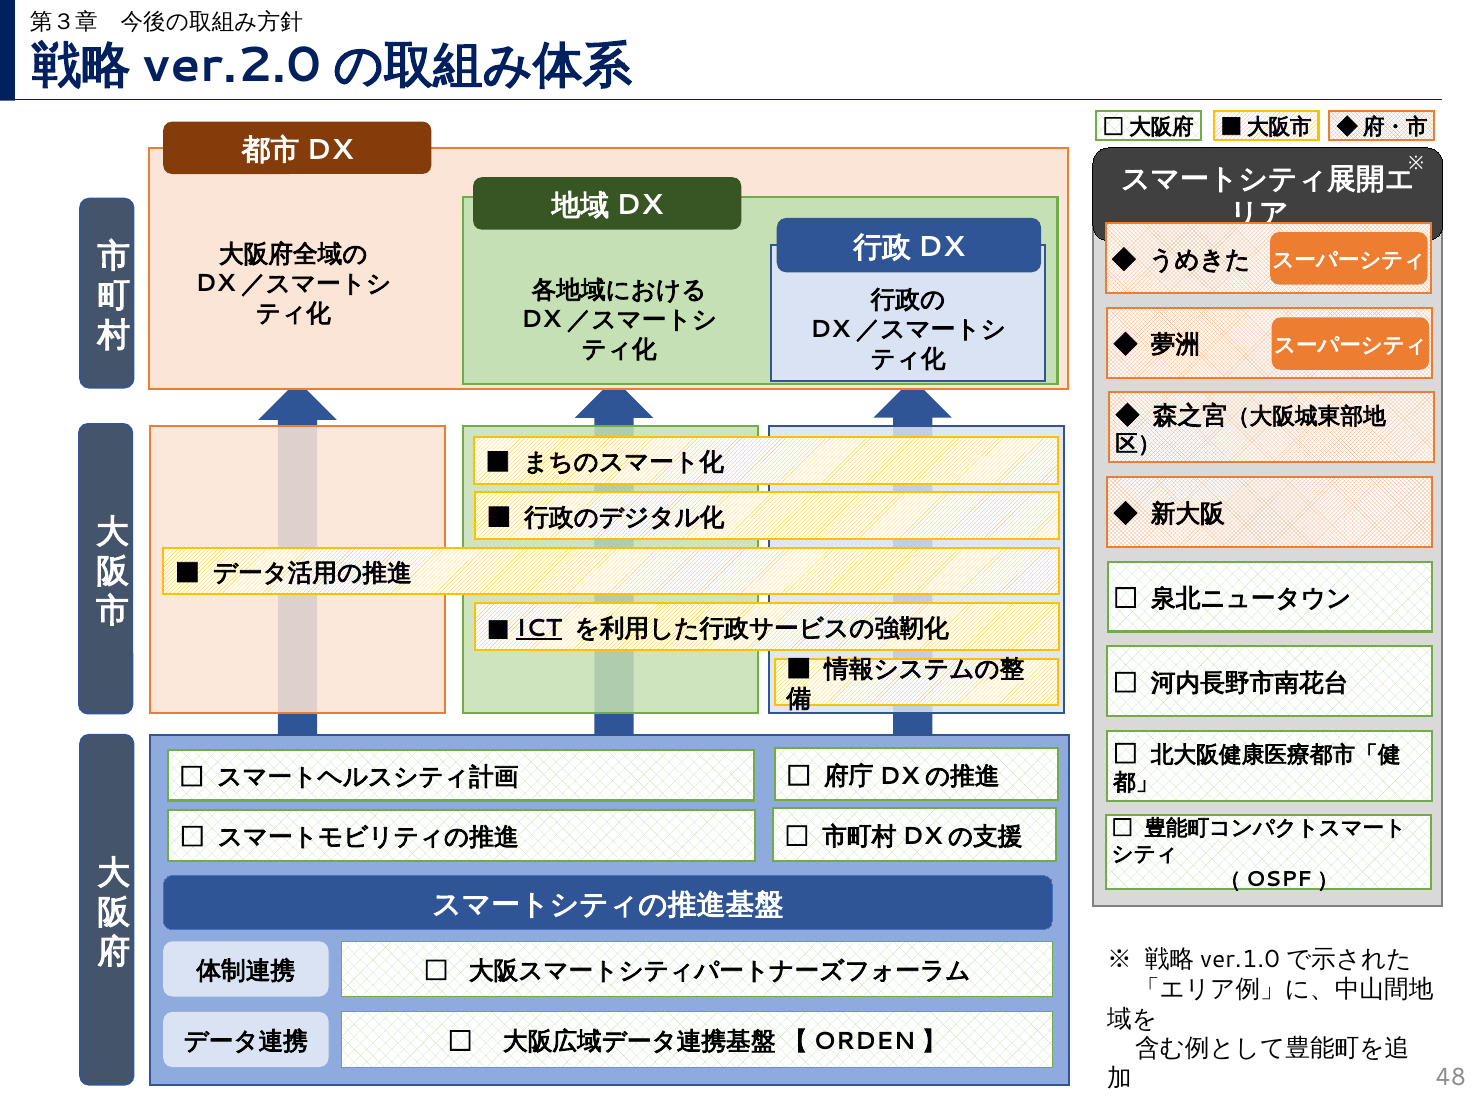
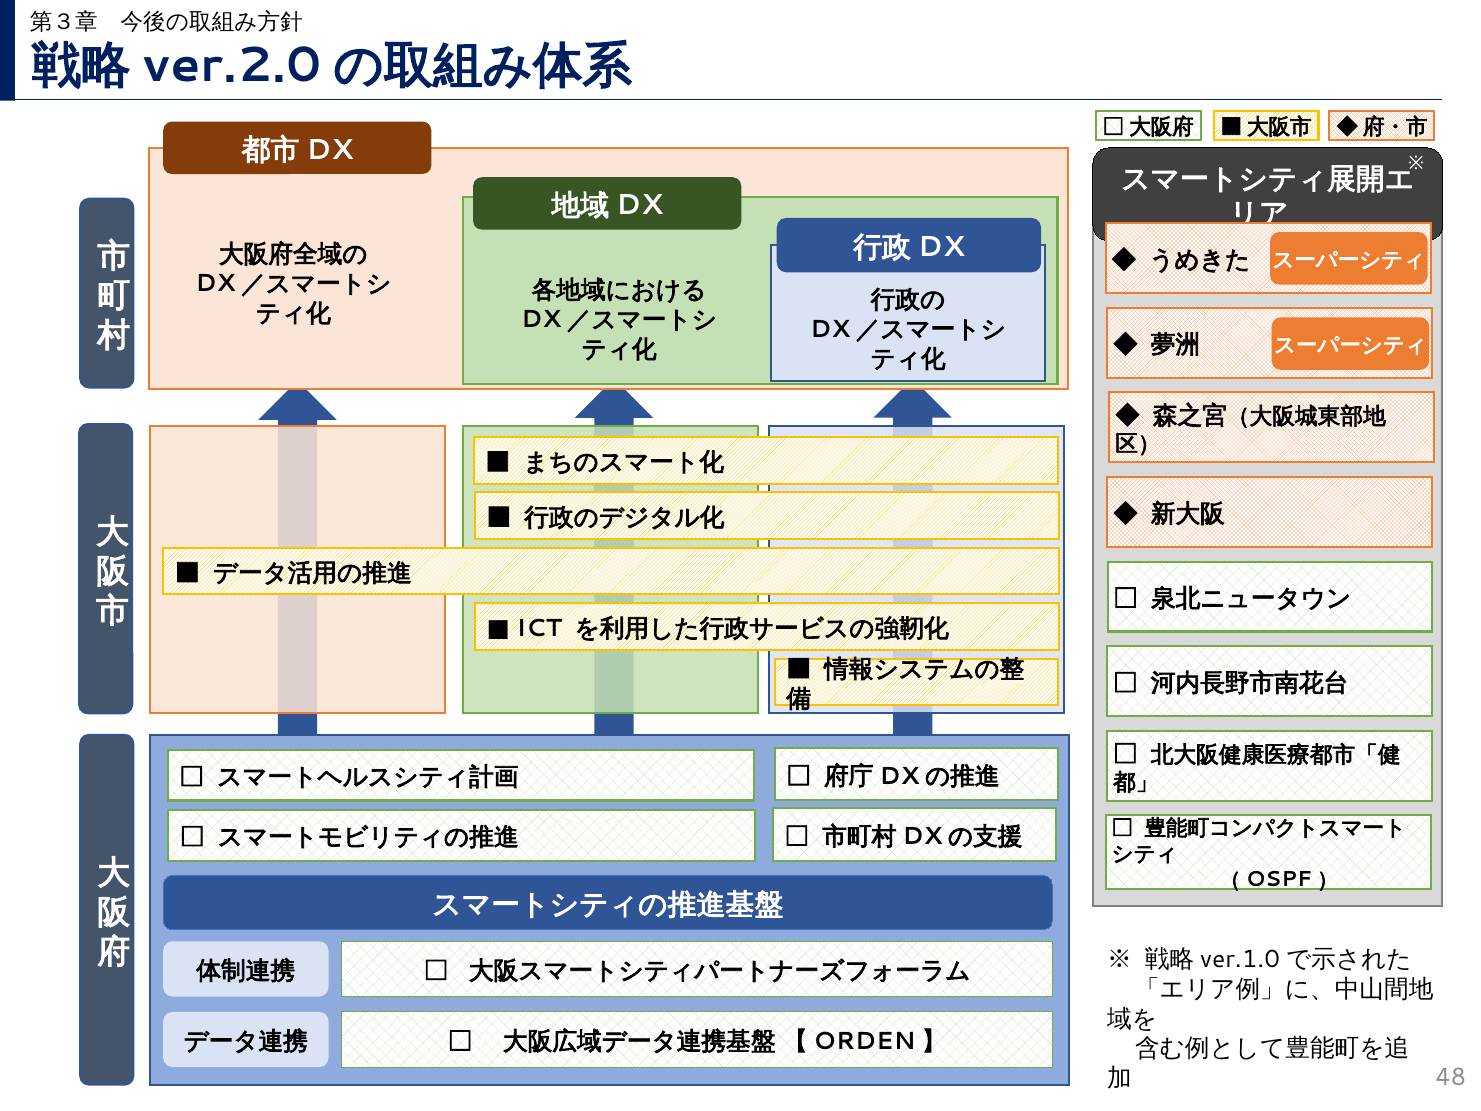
ICT underline: present -> none
